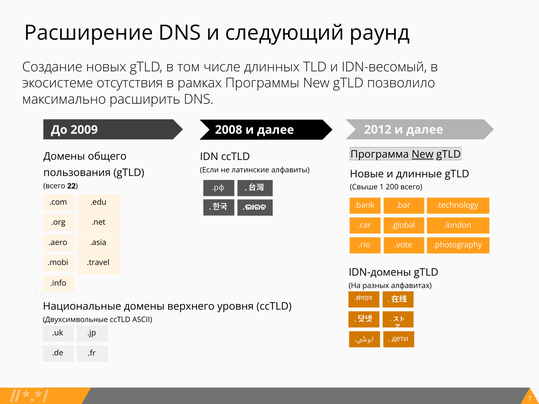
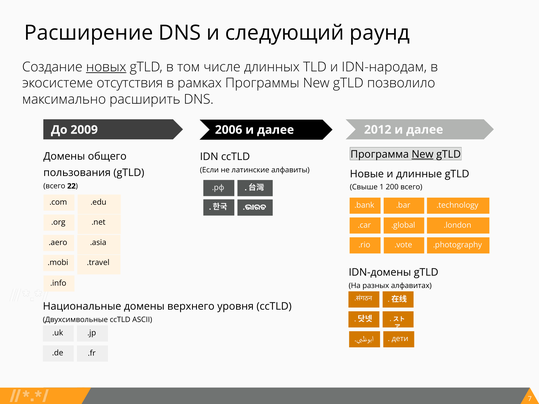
новых underline: none -> present
IDN-весомый: IDN-весомый -> IDN-народам
2008: 2008 -> 2006
